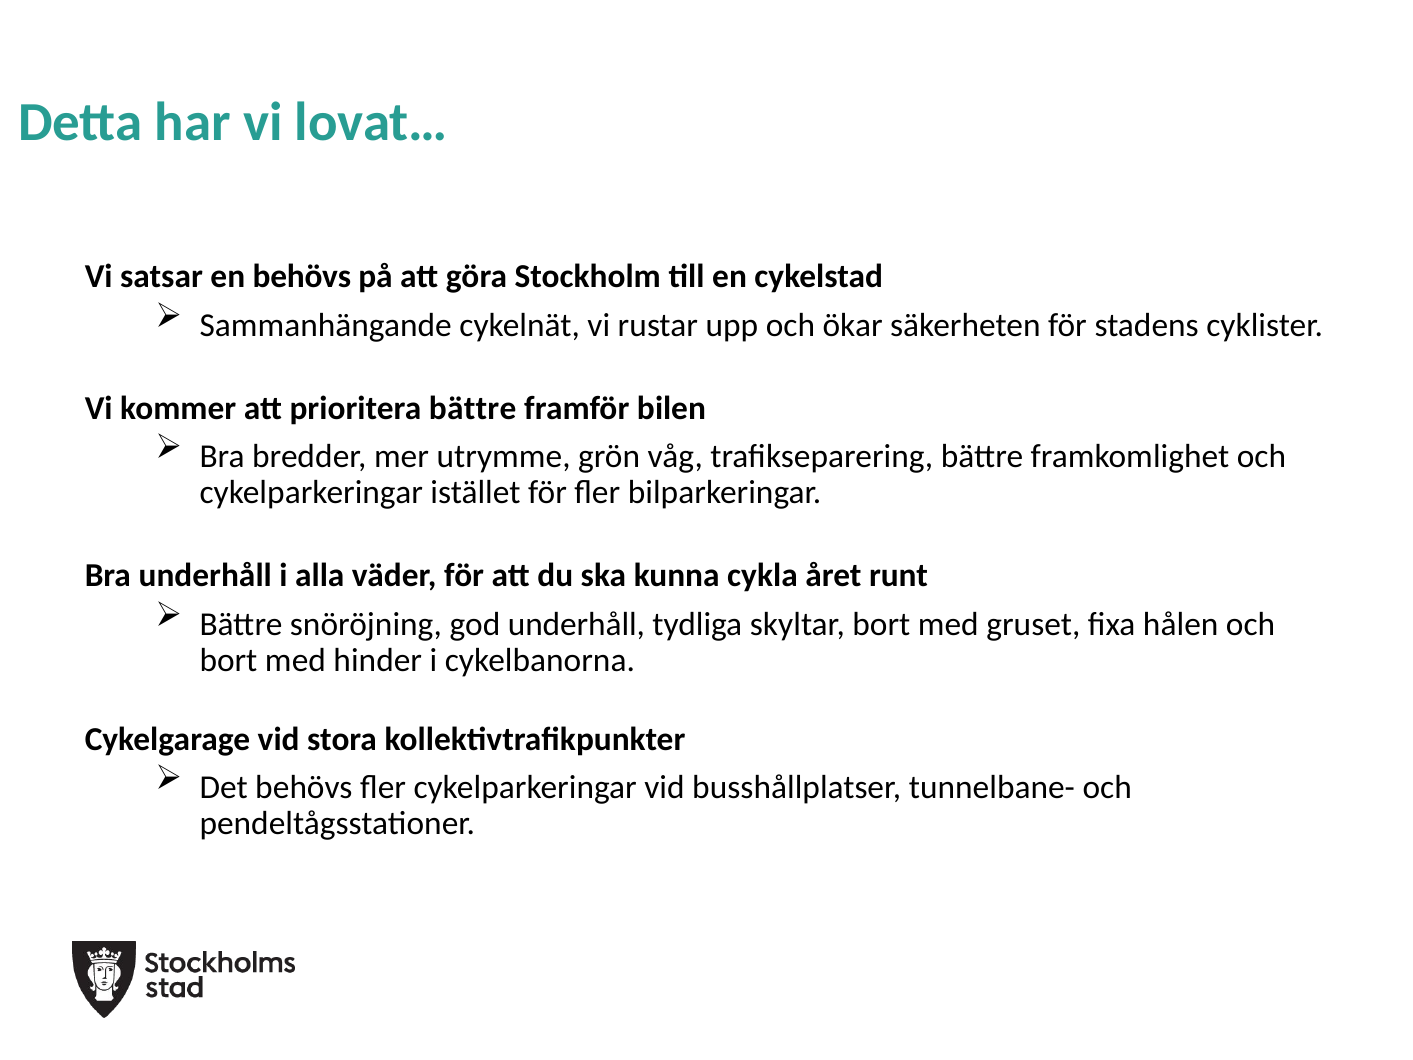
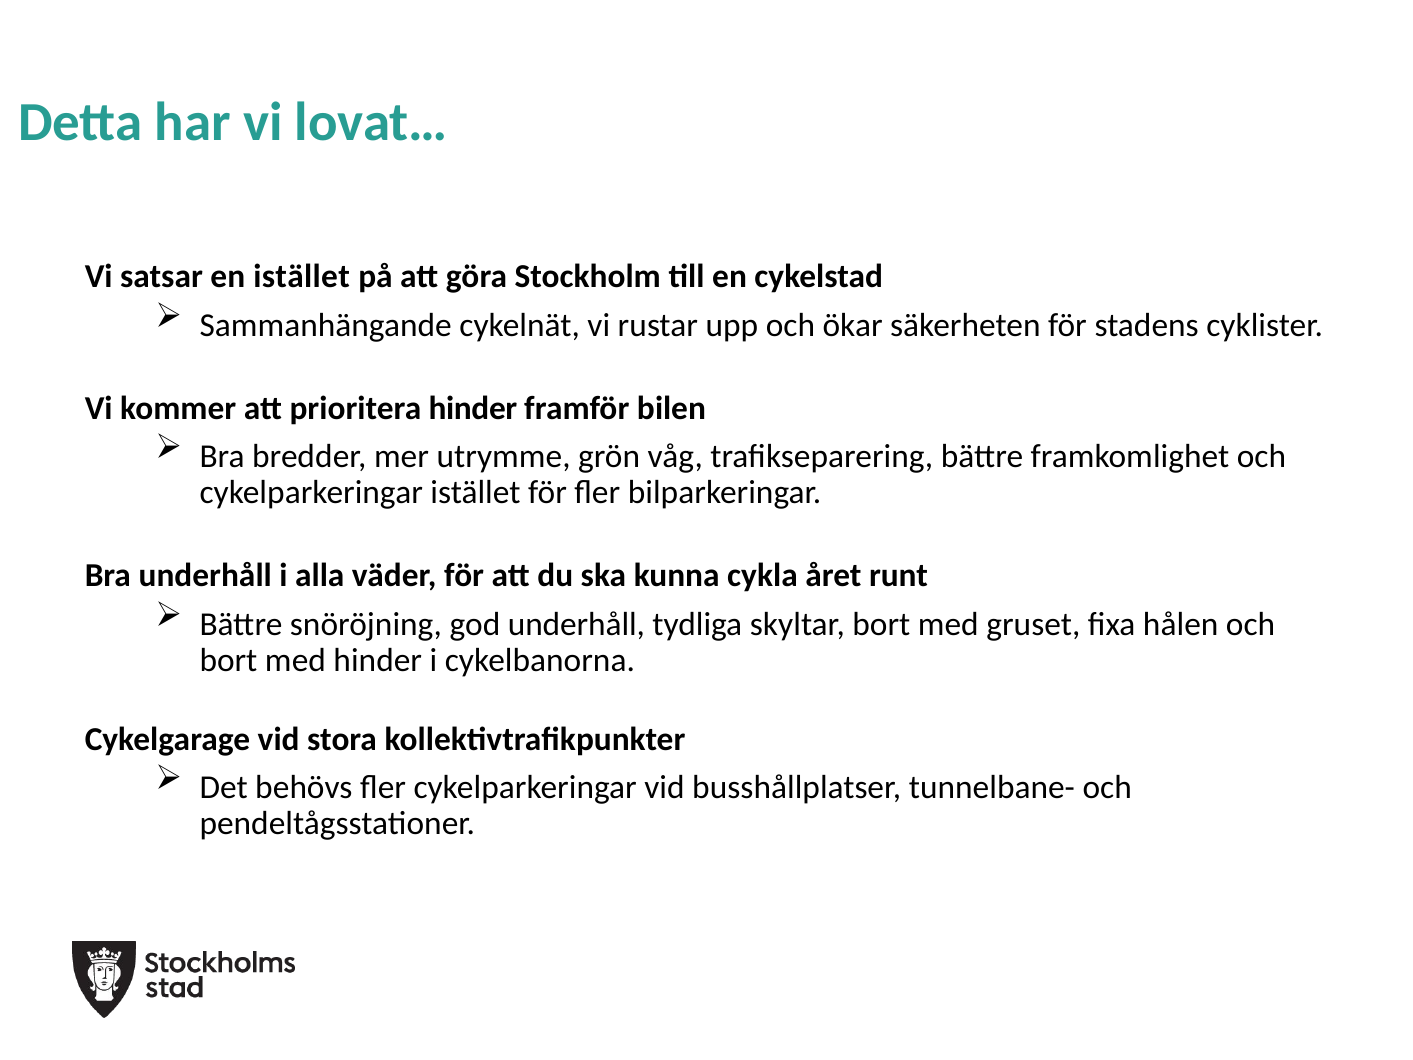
en behövs: behövs -> istället
prioritera bättre: bättre -> hinder
